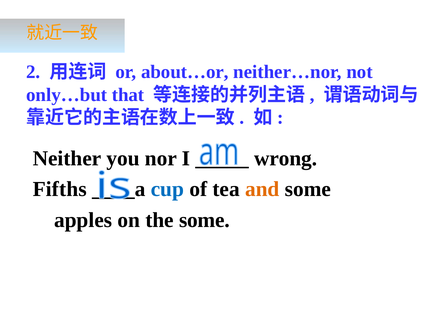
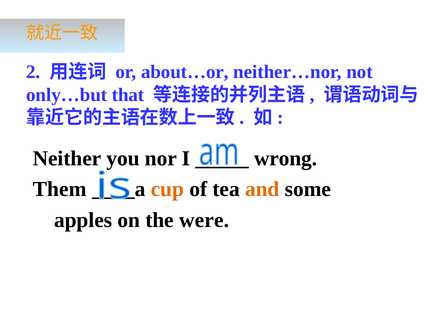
Fifths: Fifths -> Them
cup colour: blue -> orange
the some: some -> were
